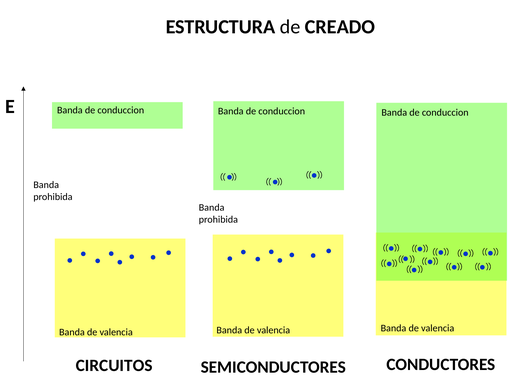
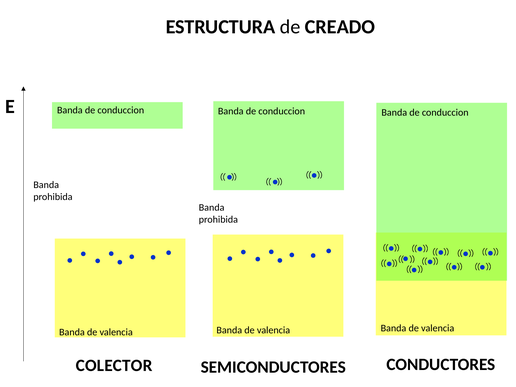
CIRCUITOS: CIRCUITOS -> COLECTOR
